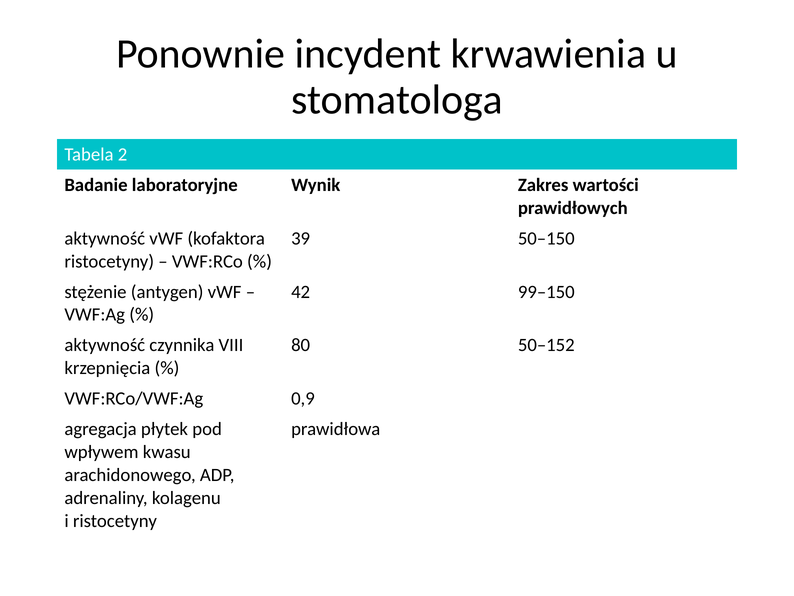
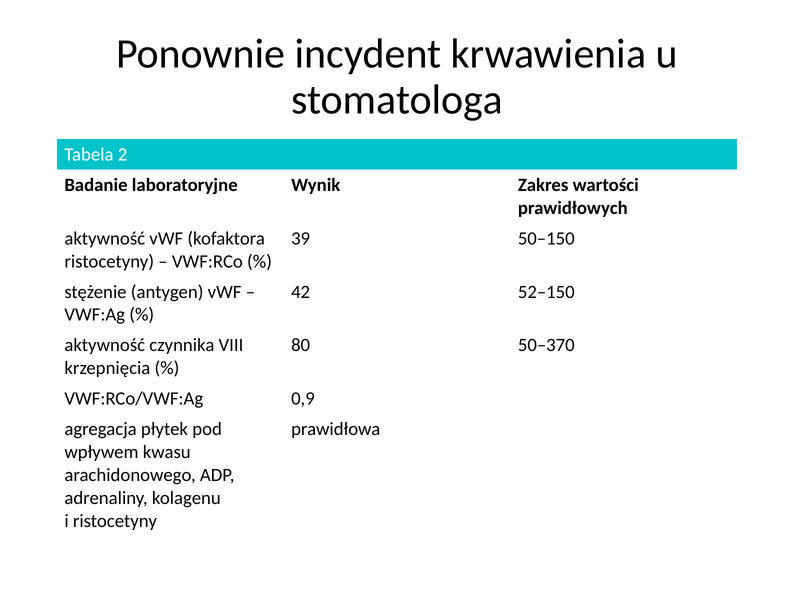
99–150: 99–150 -> 52–150
50–152: 50–152 -> 50–370
